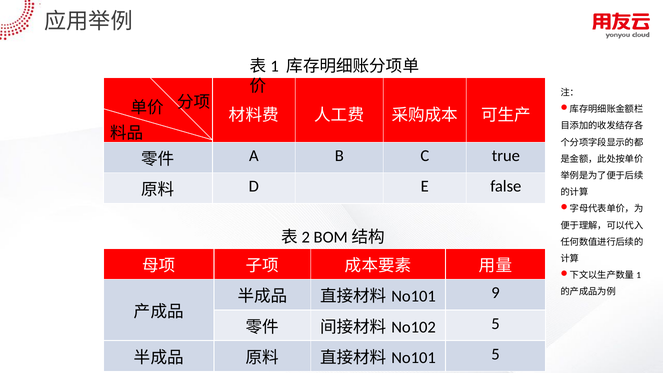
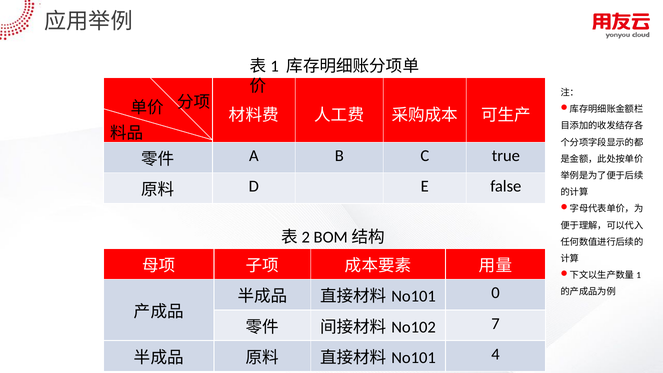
9: 9 -> 0
5 at (495, 324): 5 -> 7
5 at (495, 354): 5 -> 4
